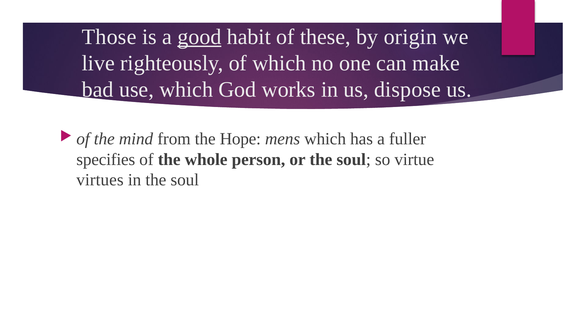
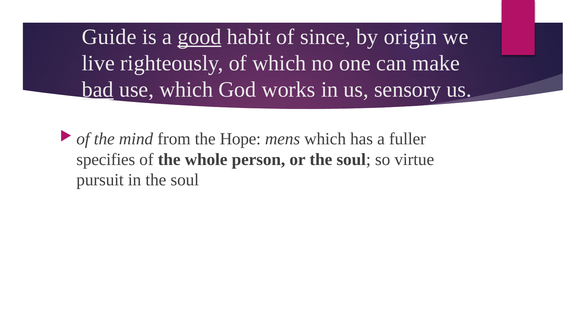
Those: Those -> Guide
these: these -> since
bad underline: none -> present
dispose: dispose -> sensory
virtues: virtues -> pursuit
